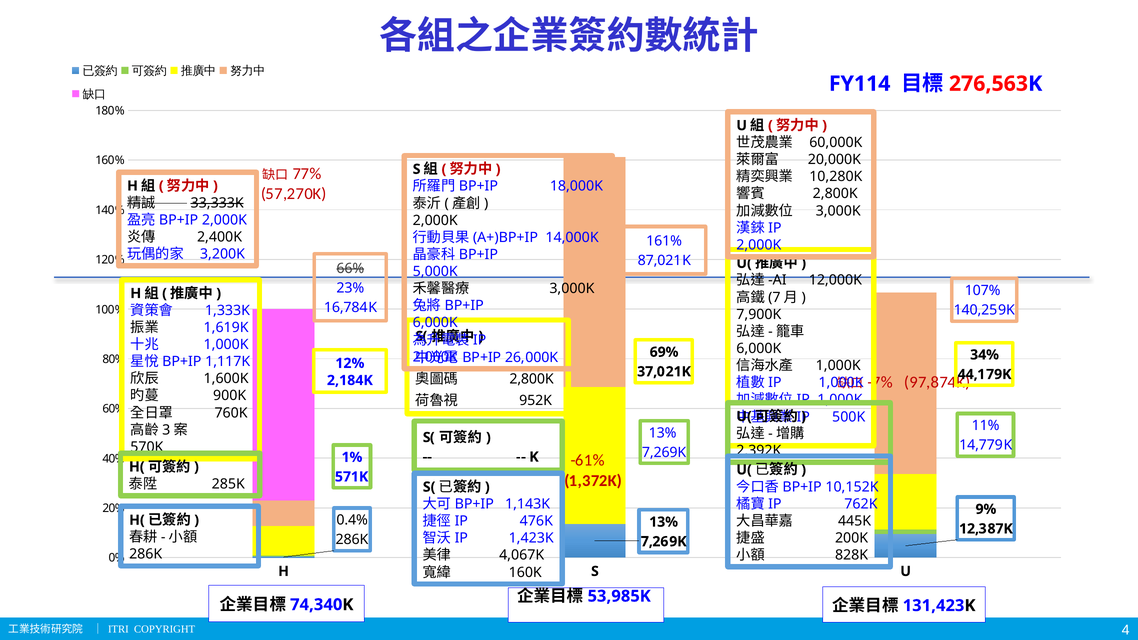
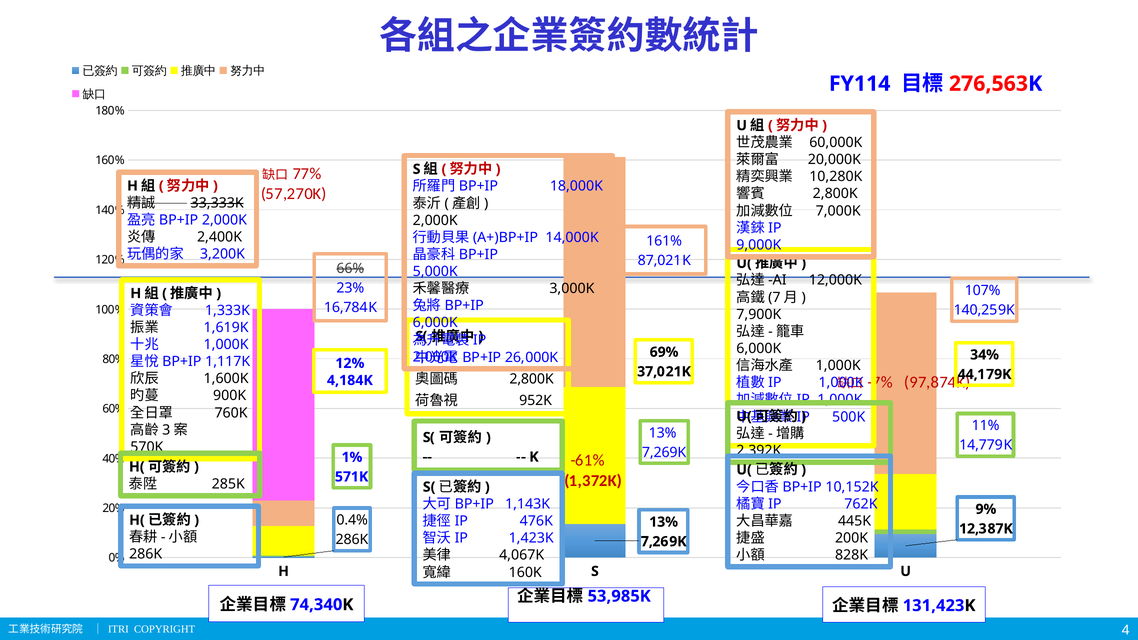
3,000K at (838, 211): 3,000K -> 7,000K
2,000K at (759, 245): 2,000K -> 9,000K
2,184K: 2,184K -> 4,184K
